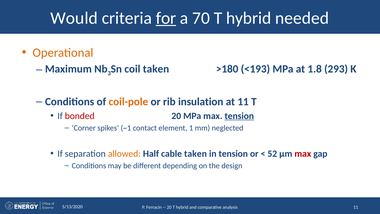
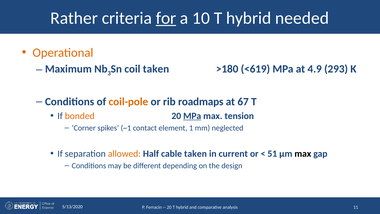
Would: Would -> Rather
70: 70 -> 10
<193: <193 -> <619
1.8: 1.8 -> 4.9
insulation: insulation -> roadmaps
at 11: 11 -> 67
bonded colour: red -> orange
MPa at (192, 116) underline: none -> present
tension at (239, 116) underline: present -> none
in tension: tension -> current
52: 52 -> 51
max at (303, 154) colour: red -> black
